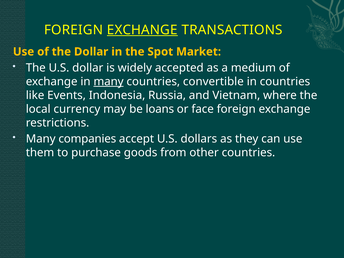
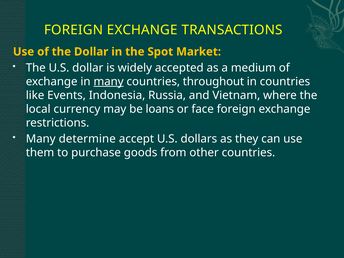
EXCHANGE at (142, 30) underline: present -> none
convertible: convertible -> throughout
companies: companies -> determine
